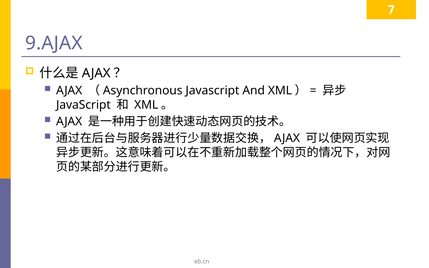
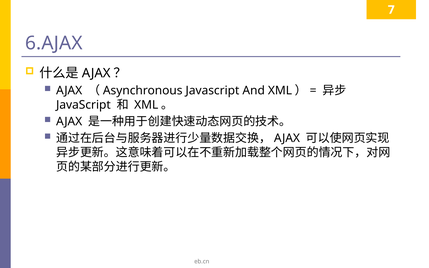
9.AJAX: 9.AJAX -> 6.AJAX
